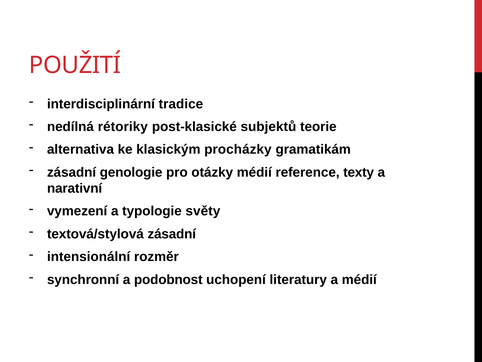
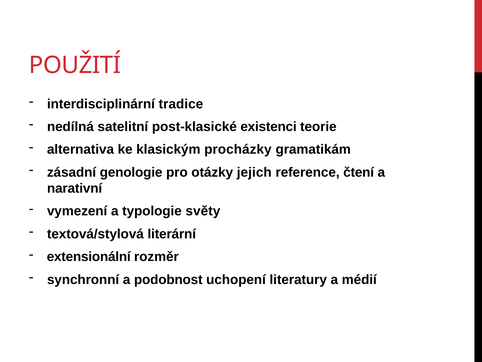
rétoriky: rétoriky -> satelitní
subjektů: subjektů -> existenci
otázky médií: médií -> jejich
texty: texty -> čtení
textová/stylová zásadní: zásadní -> literární
intensionální: intensionální -> extensionální
